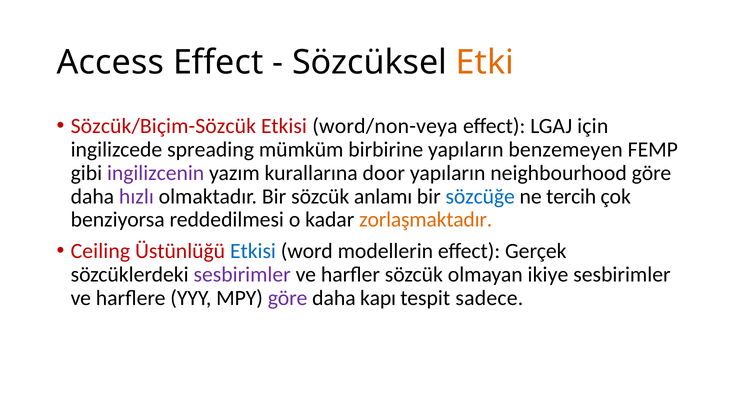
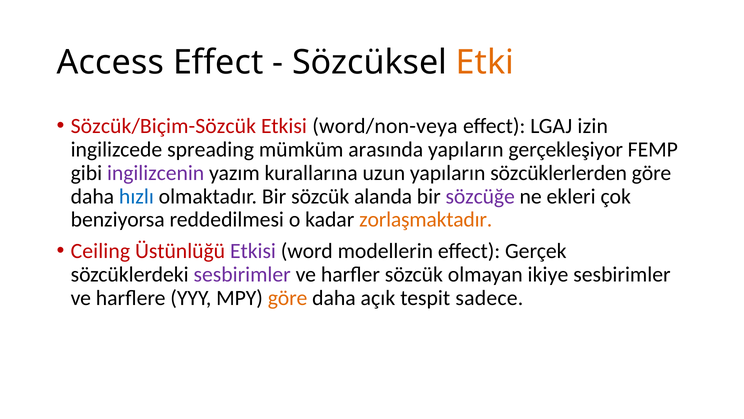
için: için -> izin
birbirine: birbirine -> arasında
benzemeyen: benzemeyen -> gerçekleşiyor
door: door -> uzun
neighbourhood: neighbourhood -> sözcüklerlerden
hızlı colour: purple -> blue
anlamı: anlamı -> alanda
sözcüğe colour: blue -> purple
tercih: tercih -> ekleri
Etkisi at (253, 251) colour: blue -> purple
göre at (288, 298) colour: purple -> orange
kapı: kapı -> açık
